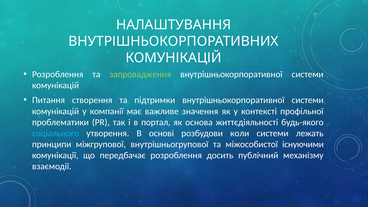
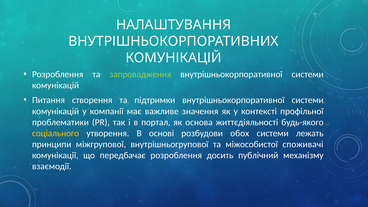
соціального colour: light blue -> yellow
коли: коли -> обох
існуючими: існуючими -> споживачі
